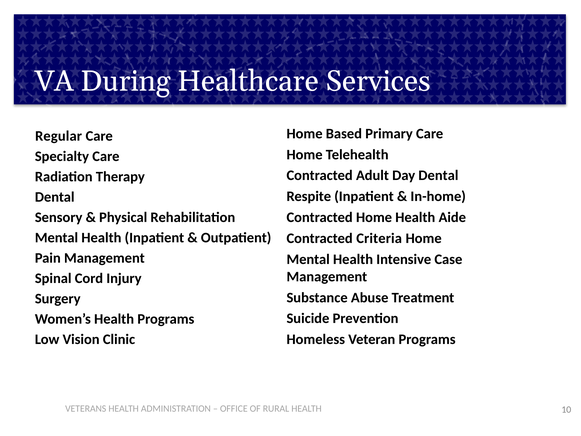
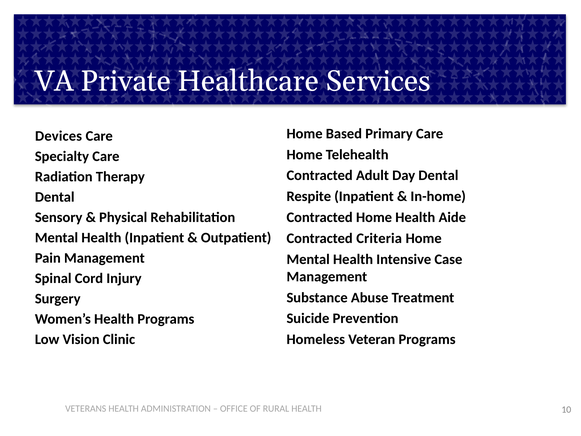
During: During -> Private
Regular: Regular -> Devices
